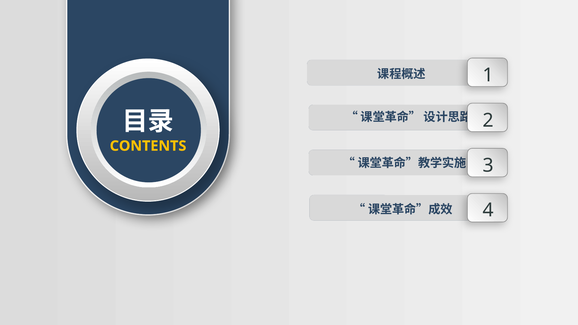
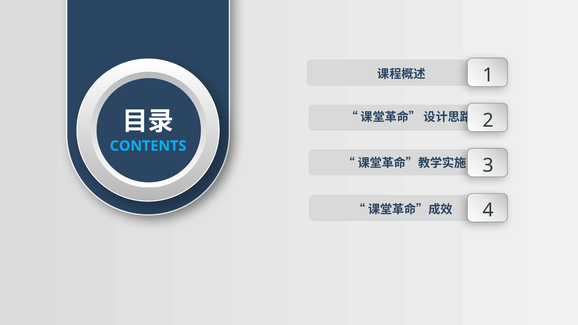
CONTENTS colour: yellow -> light blue
